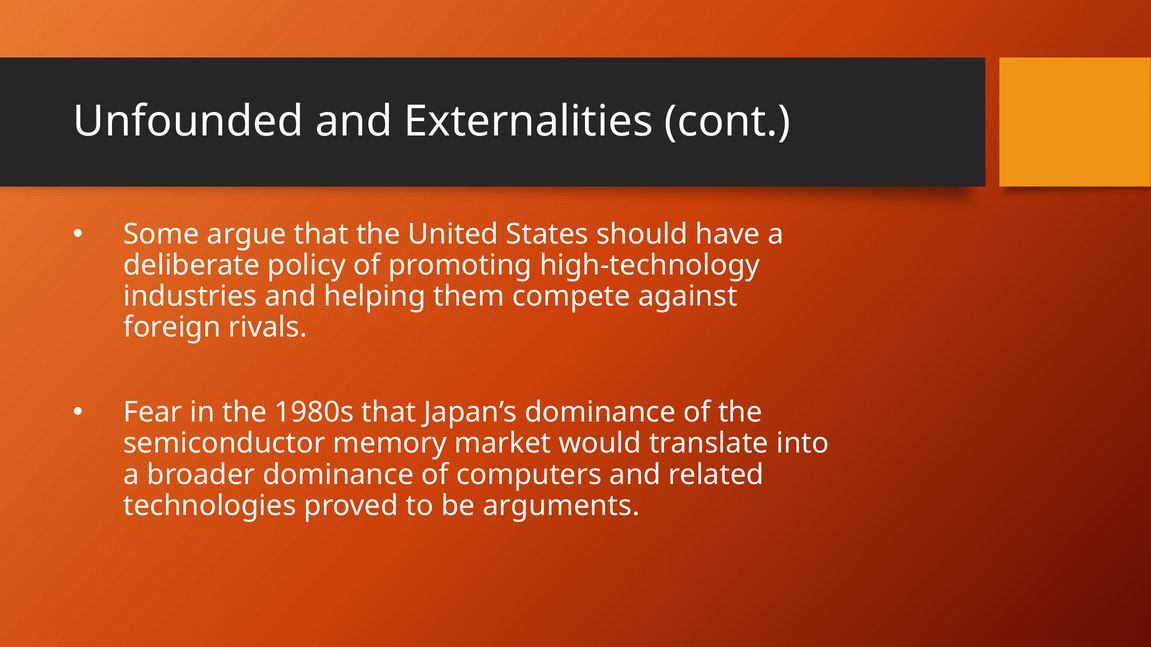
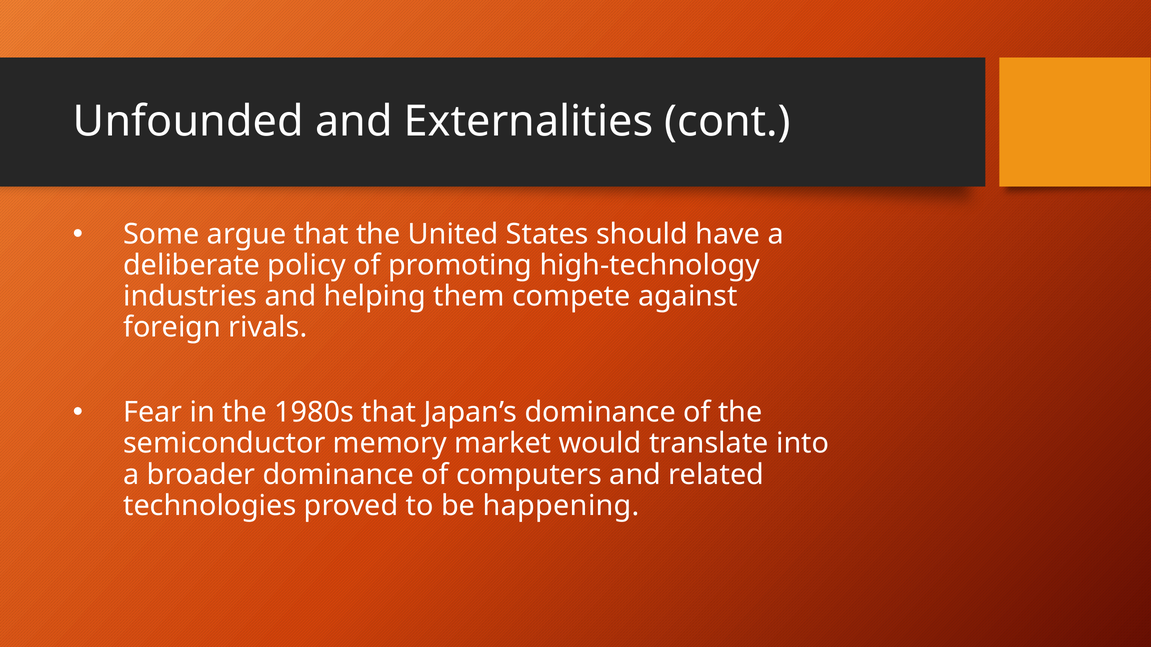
arguments: arguments -> happening
